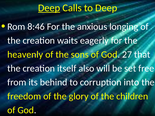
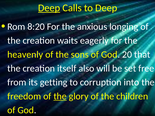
8:46: 8:46 -> 8:20
27: 27 -> 20
behind: behind -> getting
the at (60, 96) underline: none -> present
